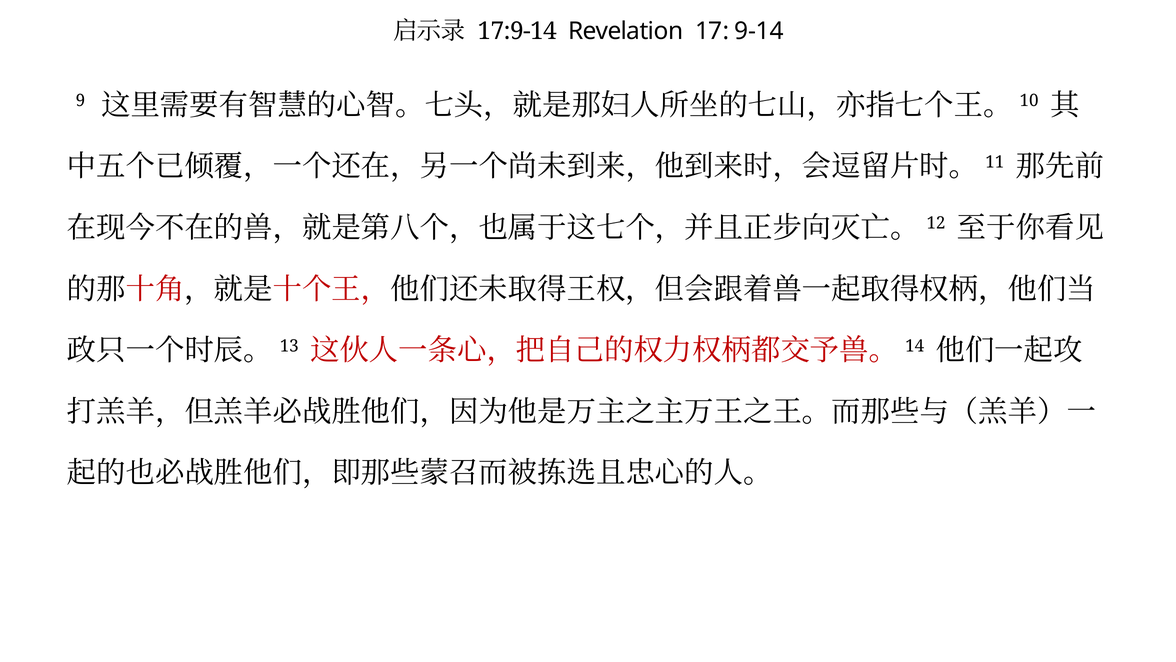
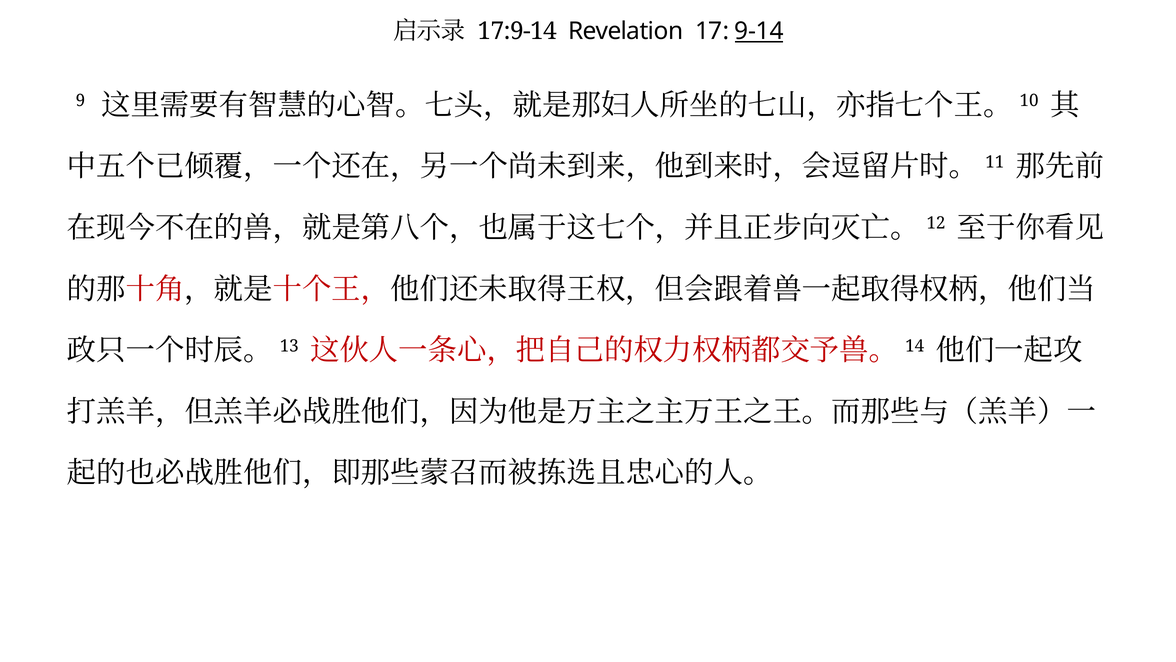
9-14 underline: none -> present
